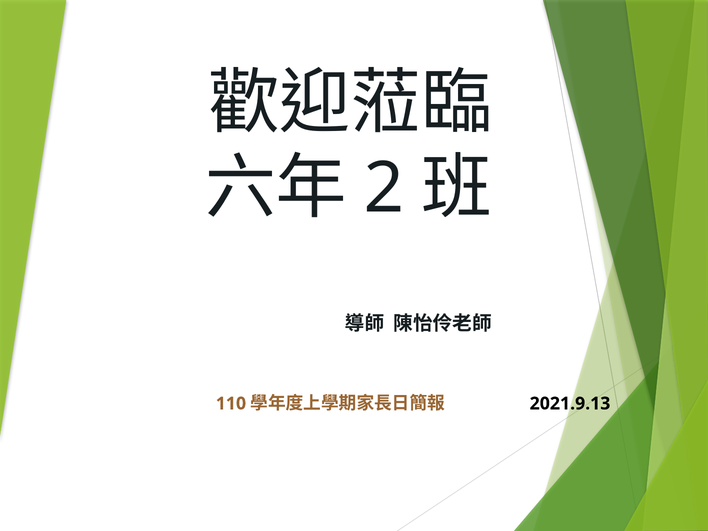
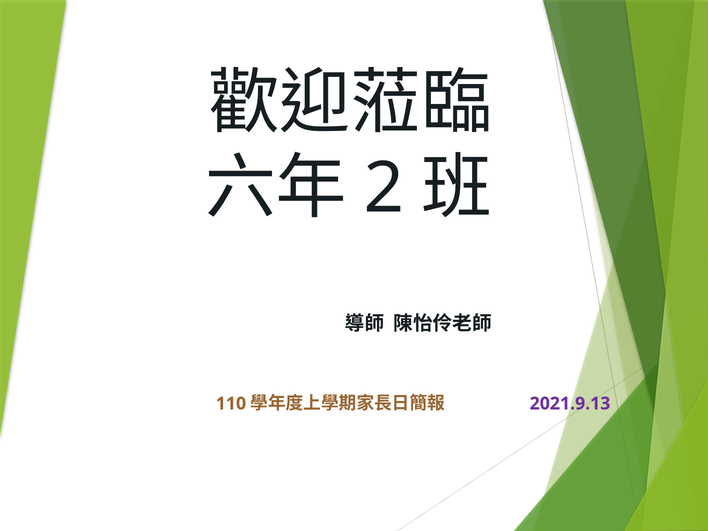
2021.9.13 colour: black -> purple
